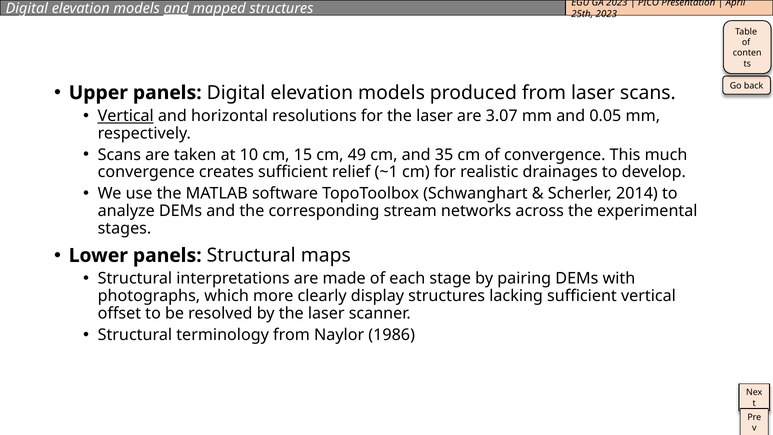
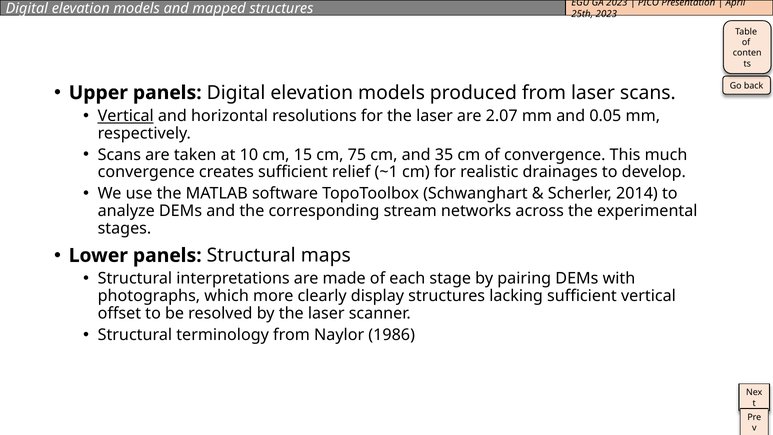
and at (176, 9) underline: present -> none
3.07: 3.07 -> 2.07
49: 49 -> 75
